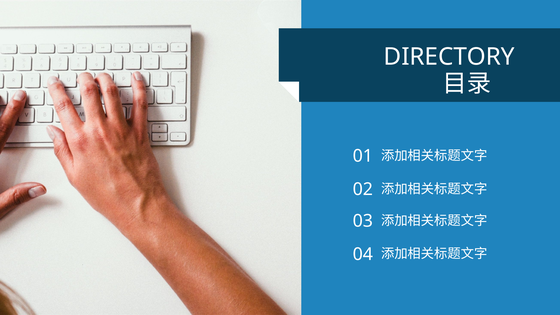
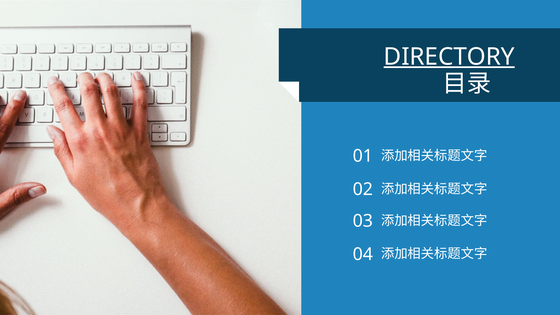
DIRECTORY underline: none -> present
